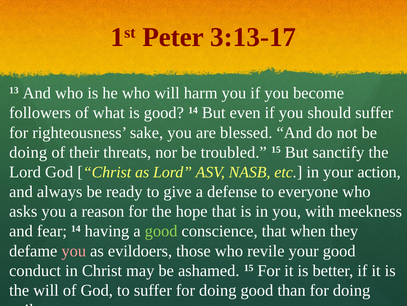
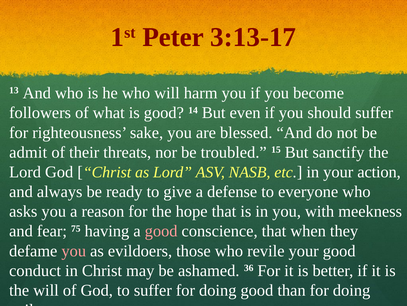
doing at (28, 152): doing -> admit
fear 14: 14 -> 75
good at (161, 231) colour: light green -> pink
ashamed 15: 15 -> 36
